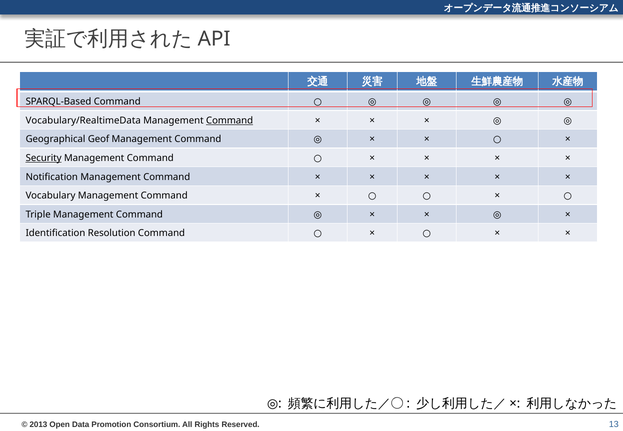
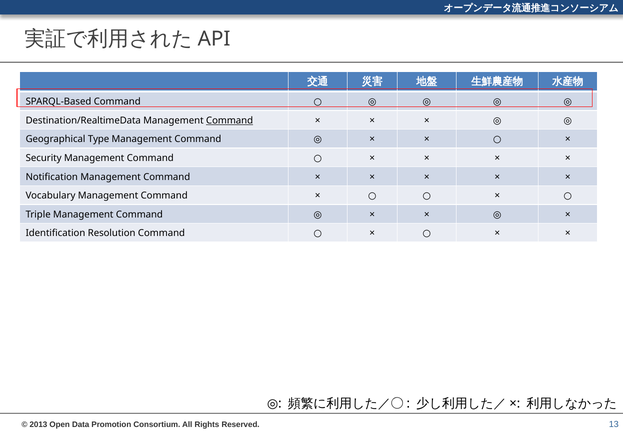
Vocabulary/RealtimeData: Vocabulary/RealtimeData -> Destination/RealtimeData
Geof: Geof -> Type
Security underline: present -> none
